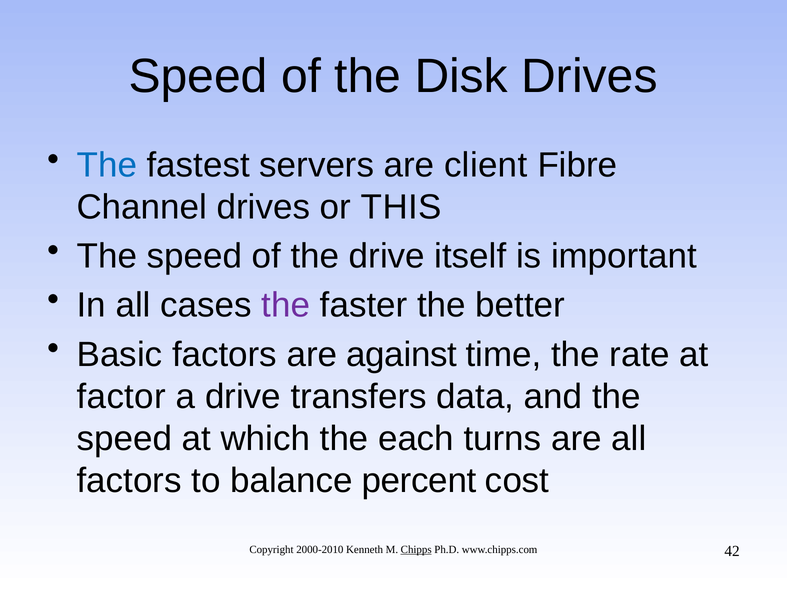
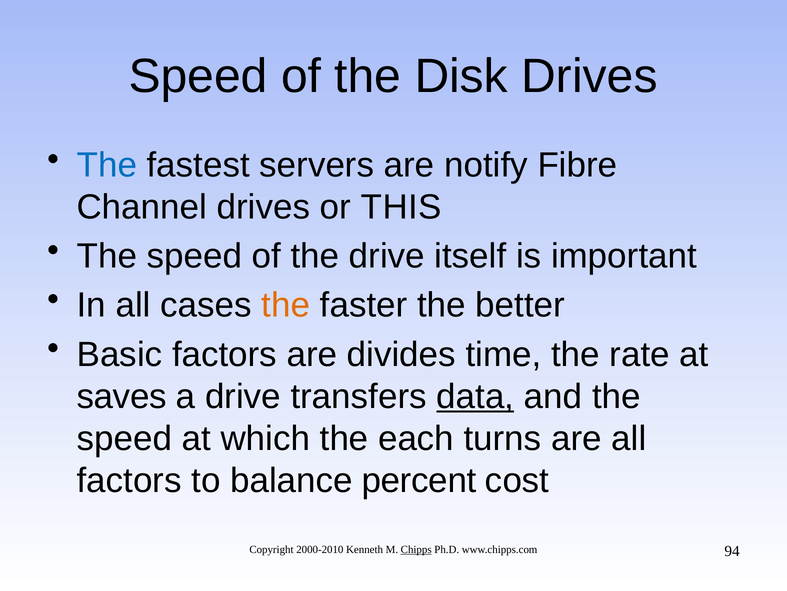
client: client -> notify
the at (286, 305) colour: purple -> orange
against: against -> divides
factor: factor -> saves
data underline: none -> present
42: 42 -> 94
